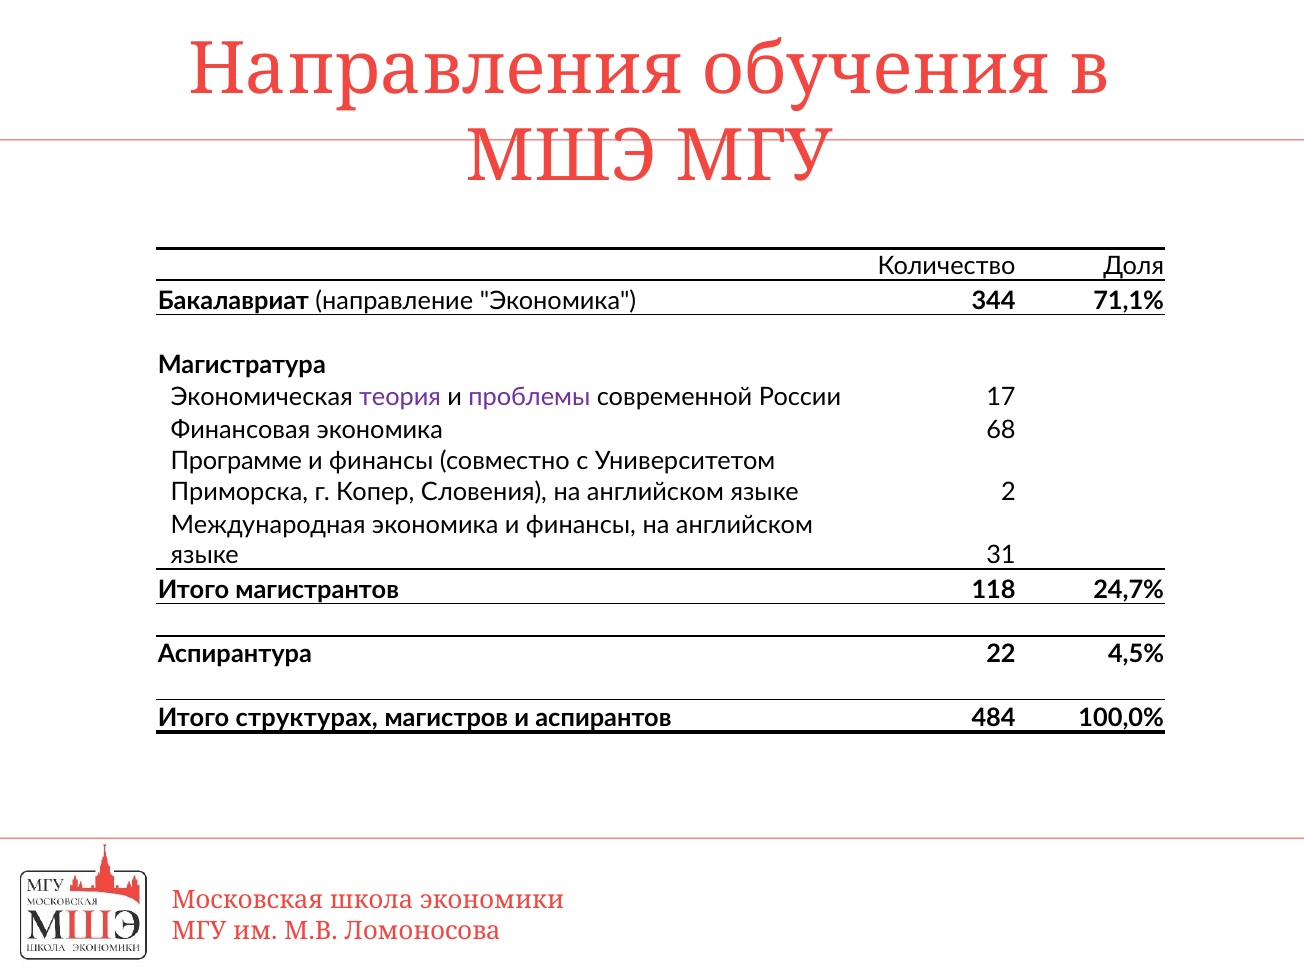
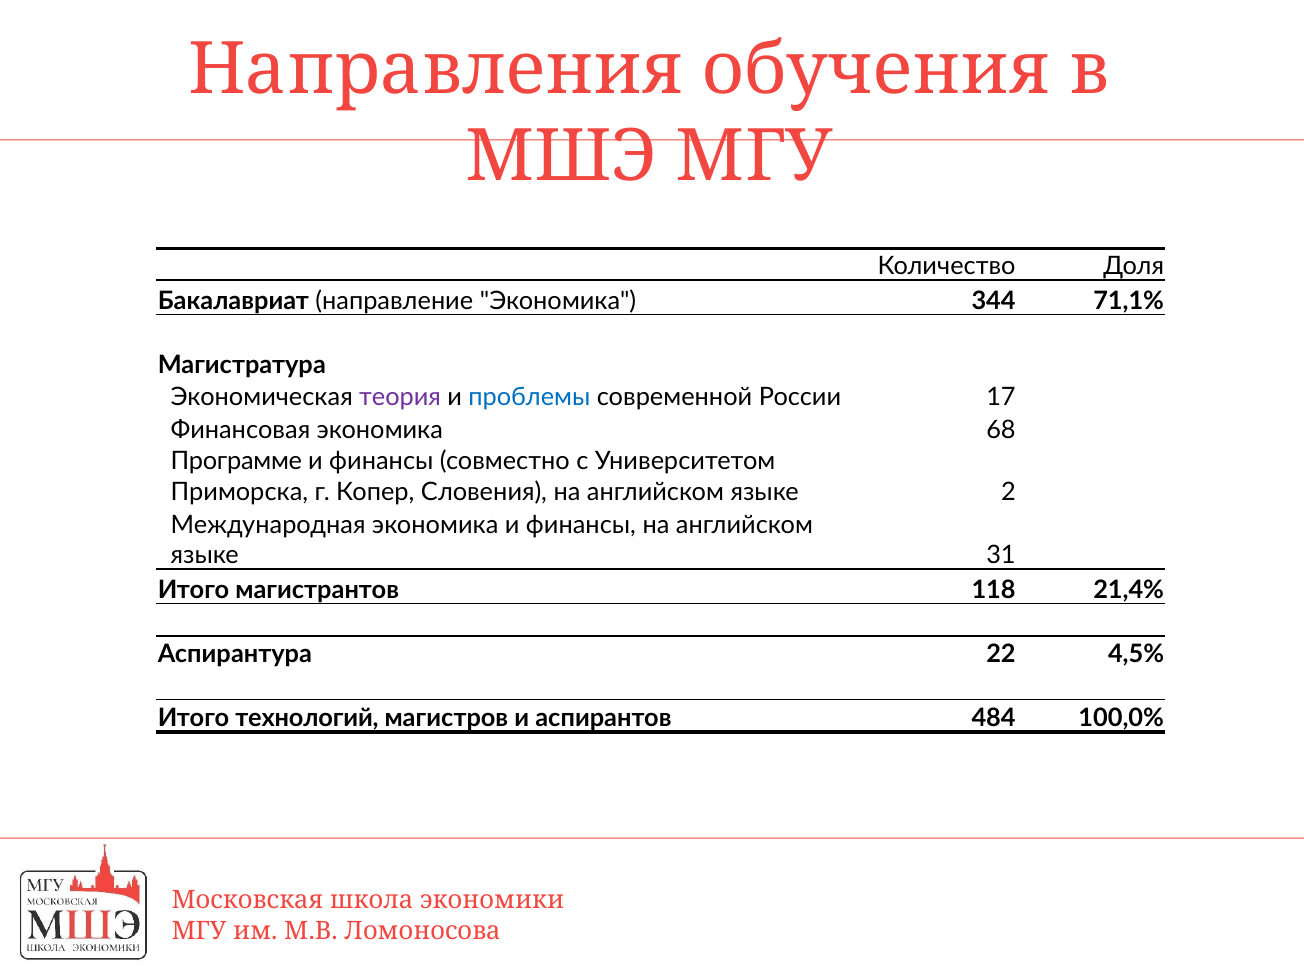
проблемы colour: purple -> blue
24,7%: 24,7% -> 21,4%
структурах: структурах -> технологий
